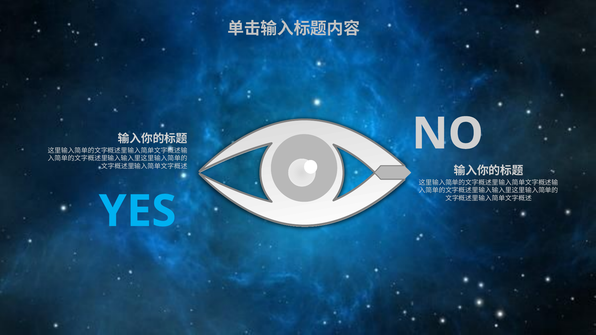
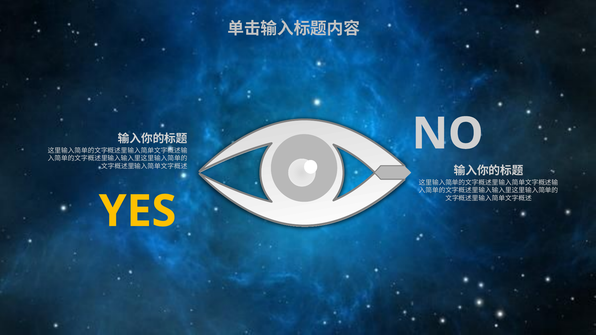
YES colour: light blue -> yellow
